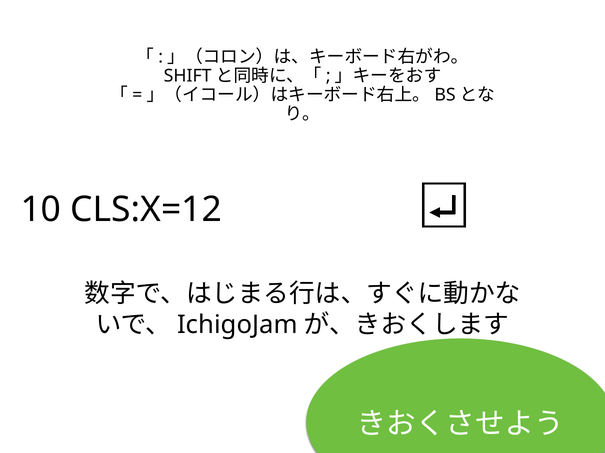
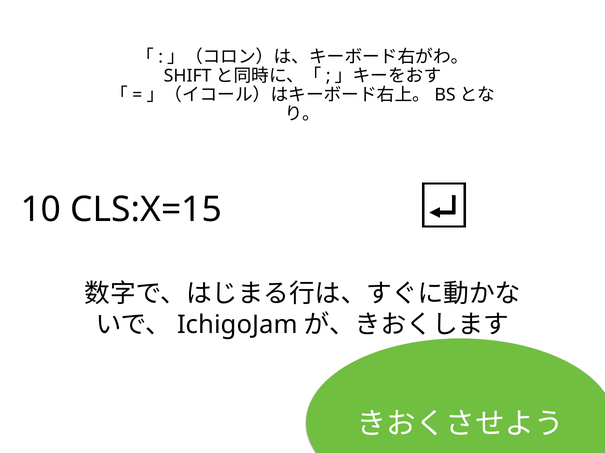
CLS:X=12: CLS:X=12 -> CLS:X=15
